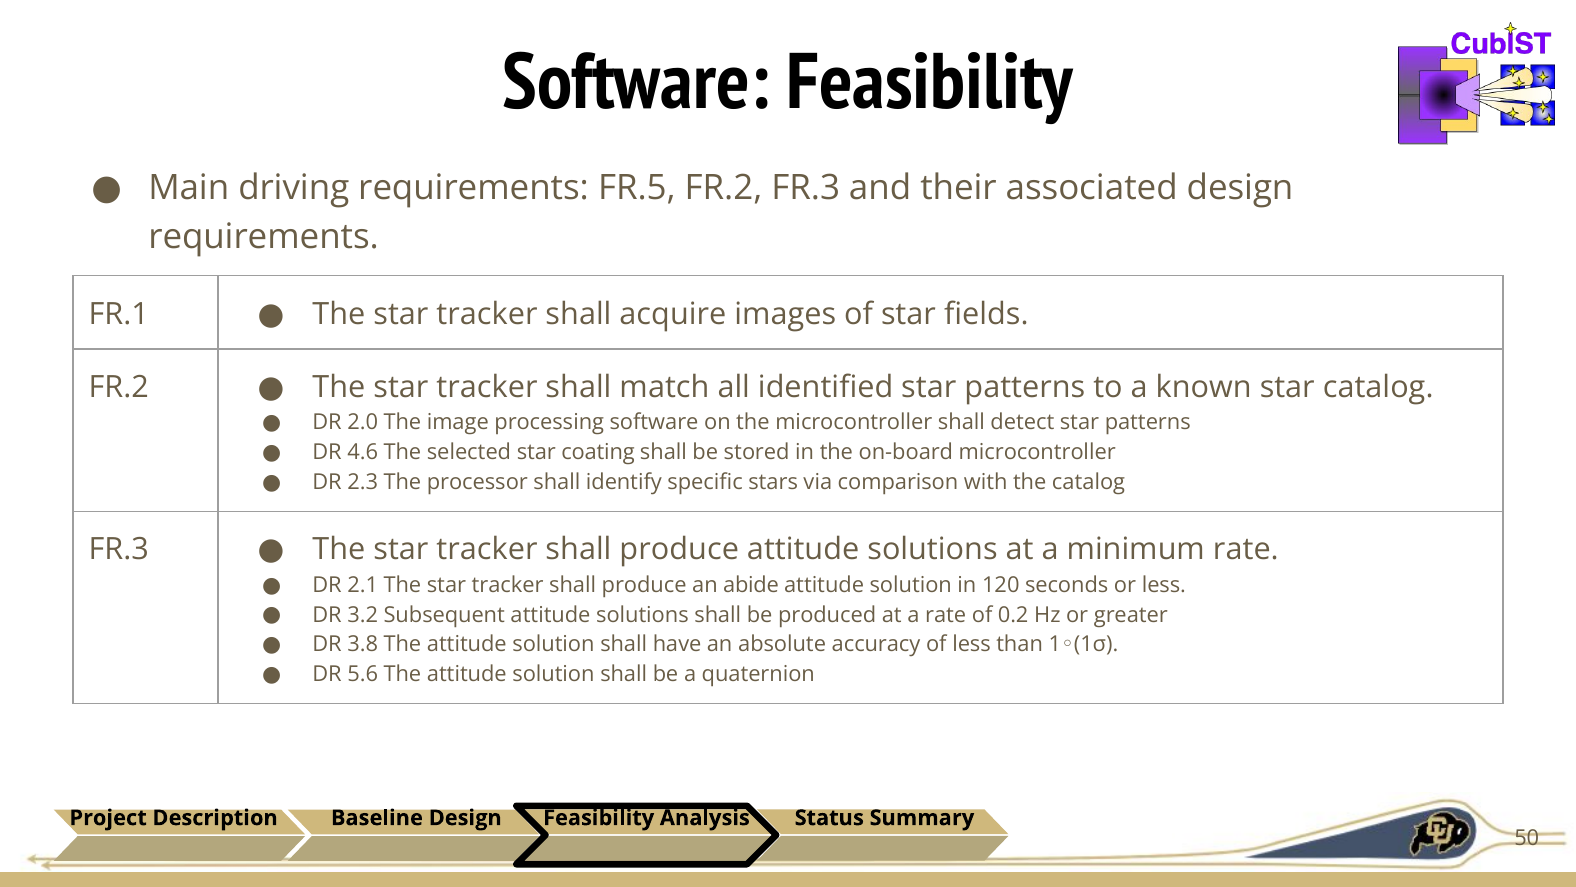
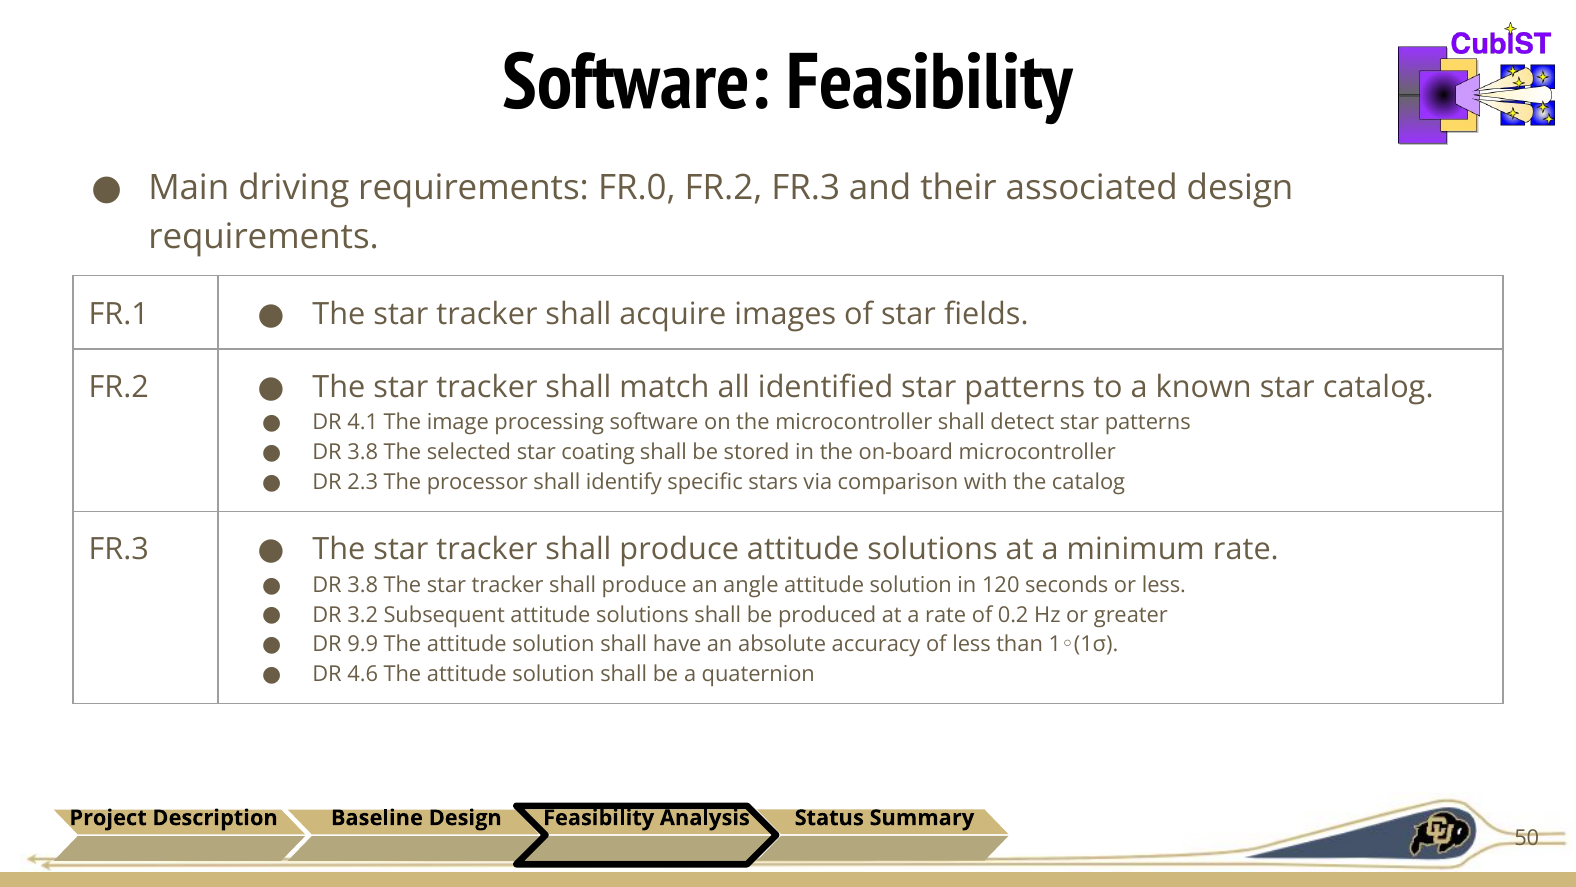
FR.5: FR.5 -> FR.0
2.0: 2.0 -> 4.1
4.6 at (363, 452): 4.6 -> 3.8
2.1 at (363, 585): 2.1 -> 3.8
abide: abide -> angle
3.8: 3.8 -> 9.9
5.6: 5.6 -> 4.6
